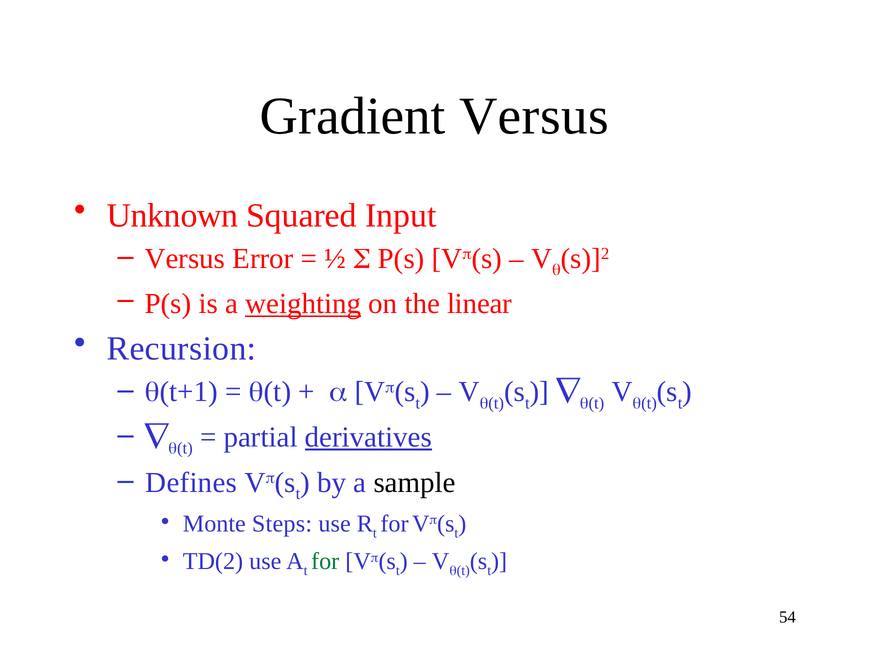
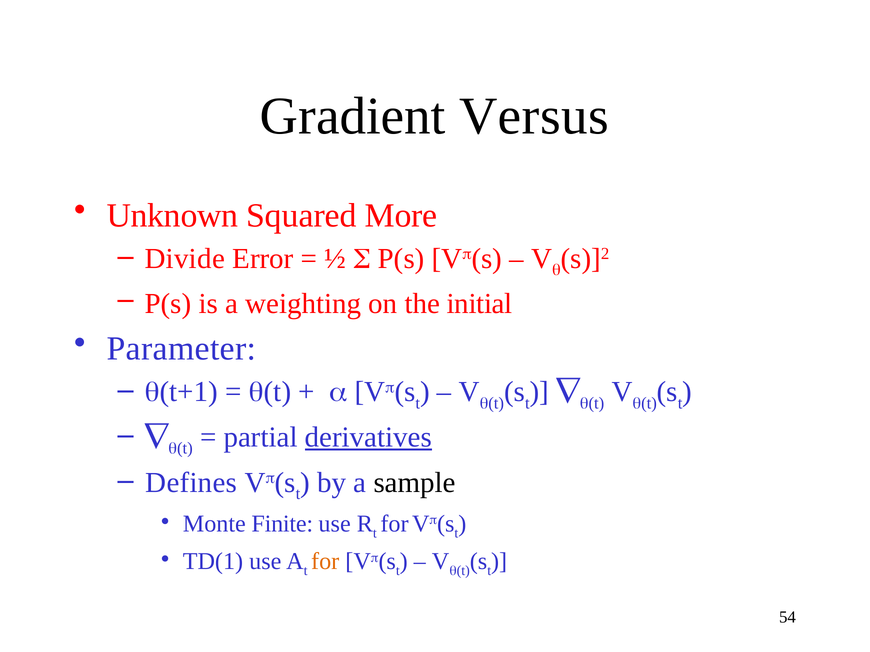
Input: Input -> More
Versus at (185, 259): Versus -> Divide
weighting underline: present -> none
linear: linear -> initial
Recursion: Recursion -> Parameter
Steps: Steps -> Finite
TD(2: TD(2 -> TD(1
for at (325, 562) colour: green -> orange
